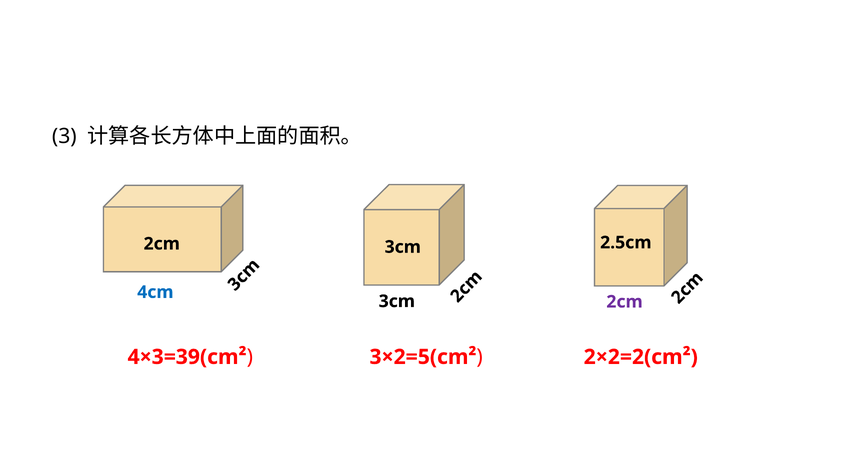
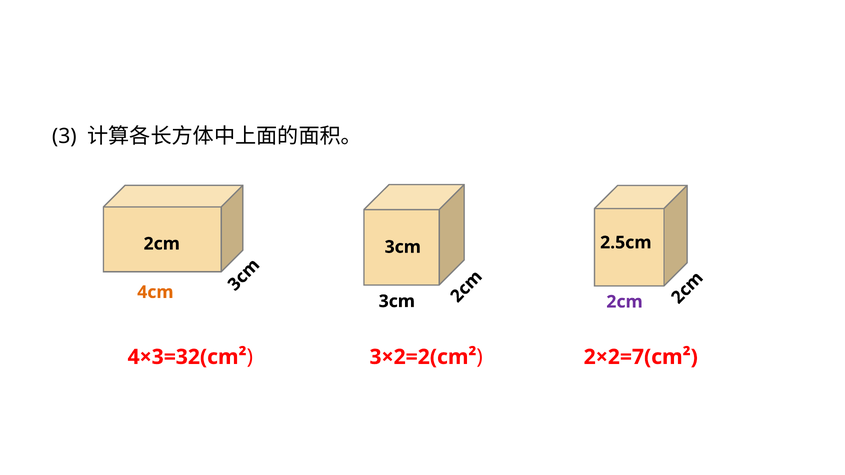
4cm colour: blue -> orange
4×3=39(cm²: 4×3=39(cm² -> 4×3=32(cm²
3×2=5(cm²: 3×2=5(cm² -> 3×2=2(cm²
2×2=2(cm²: 2×2=2(cm² -> 2×2=7(cm²
